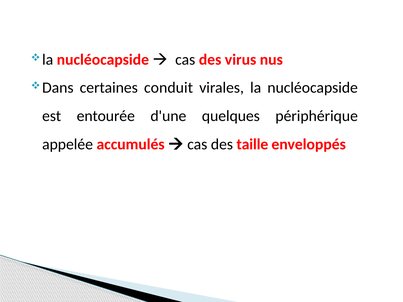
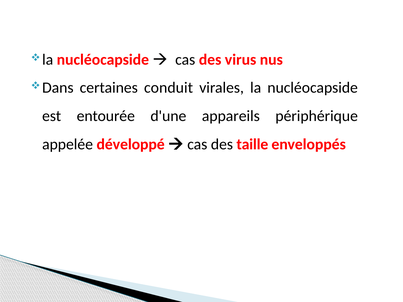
quelques: quelques -> appareils
accumulés: accumulés -> développé
